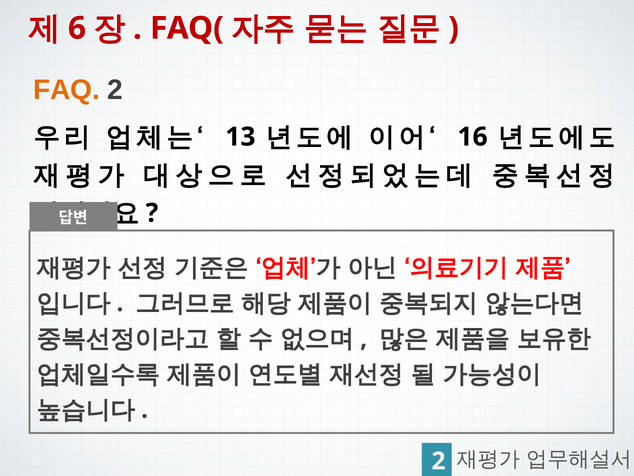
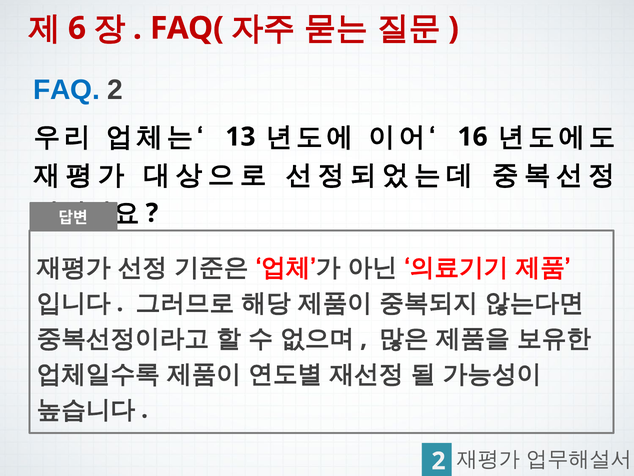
FAQ colour: orange -> blue
